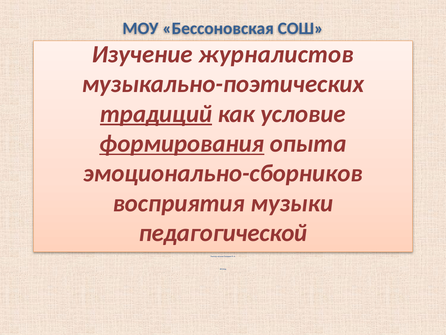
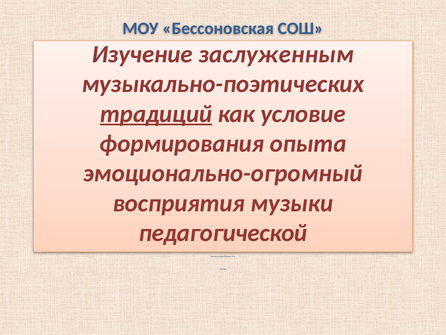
журналистов: журналистов -> заслуженным
формирования underline: present -> none
эмоционально-сборников: эмоционально-сборников -> эмоционально-огромный
